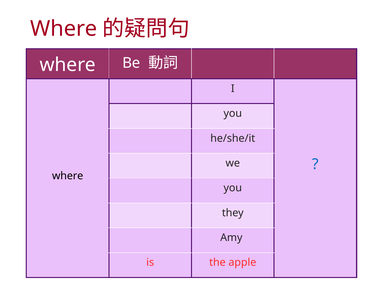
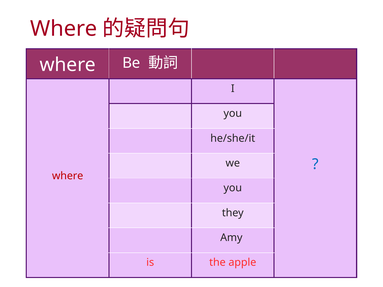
where at (68, 176) colour: black -> red
